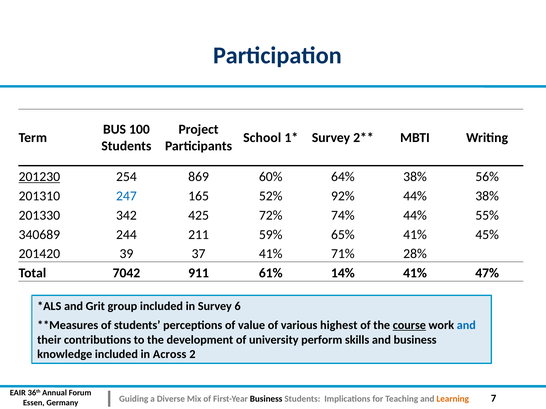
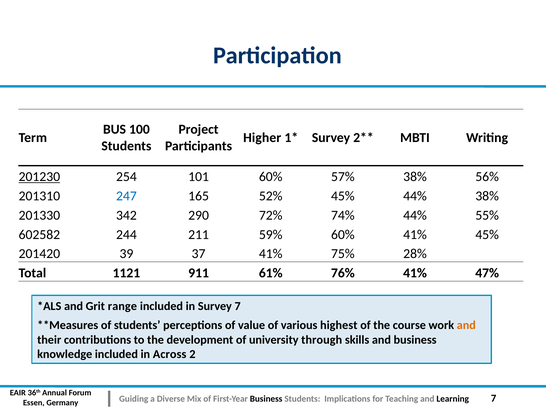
School: School -> Higher
869: 869 -> 101
64%: 64% -> 57%
52% 92%: 92% -> 45%
425: 425 -> 290
340689: 340689 -> 602582
59% 65%: 65% -> 60%
71%: 71% -> 75%
7042: 7042 -> 1121
14%: 14% -> 76%
group: group -> range
Survey 6: 6 -> 7
course underline: present -> none
and at (466, 326) colour: blue -> orange
perform: perform -> through
Learning colour: orange -> black
